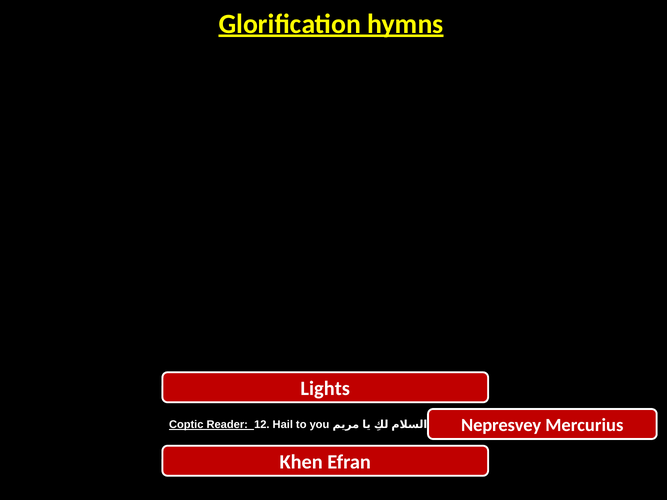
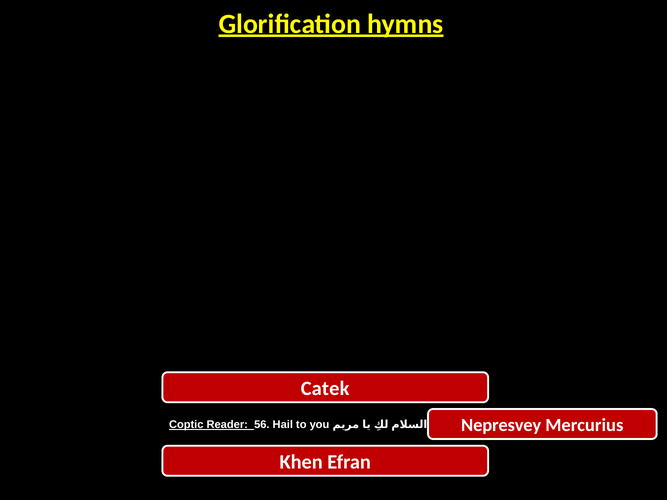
Lights: Lights -> Catek
12: 12 -> 56
